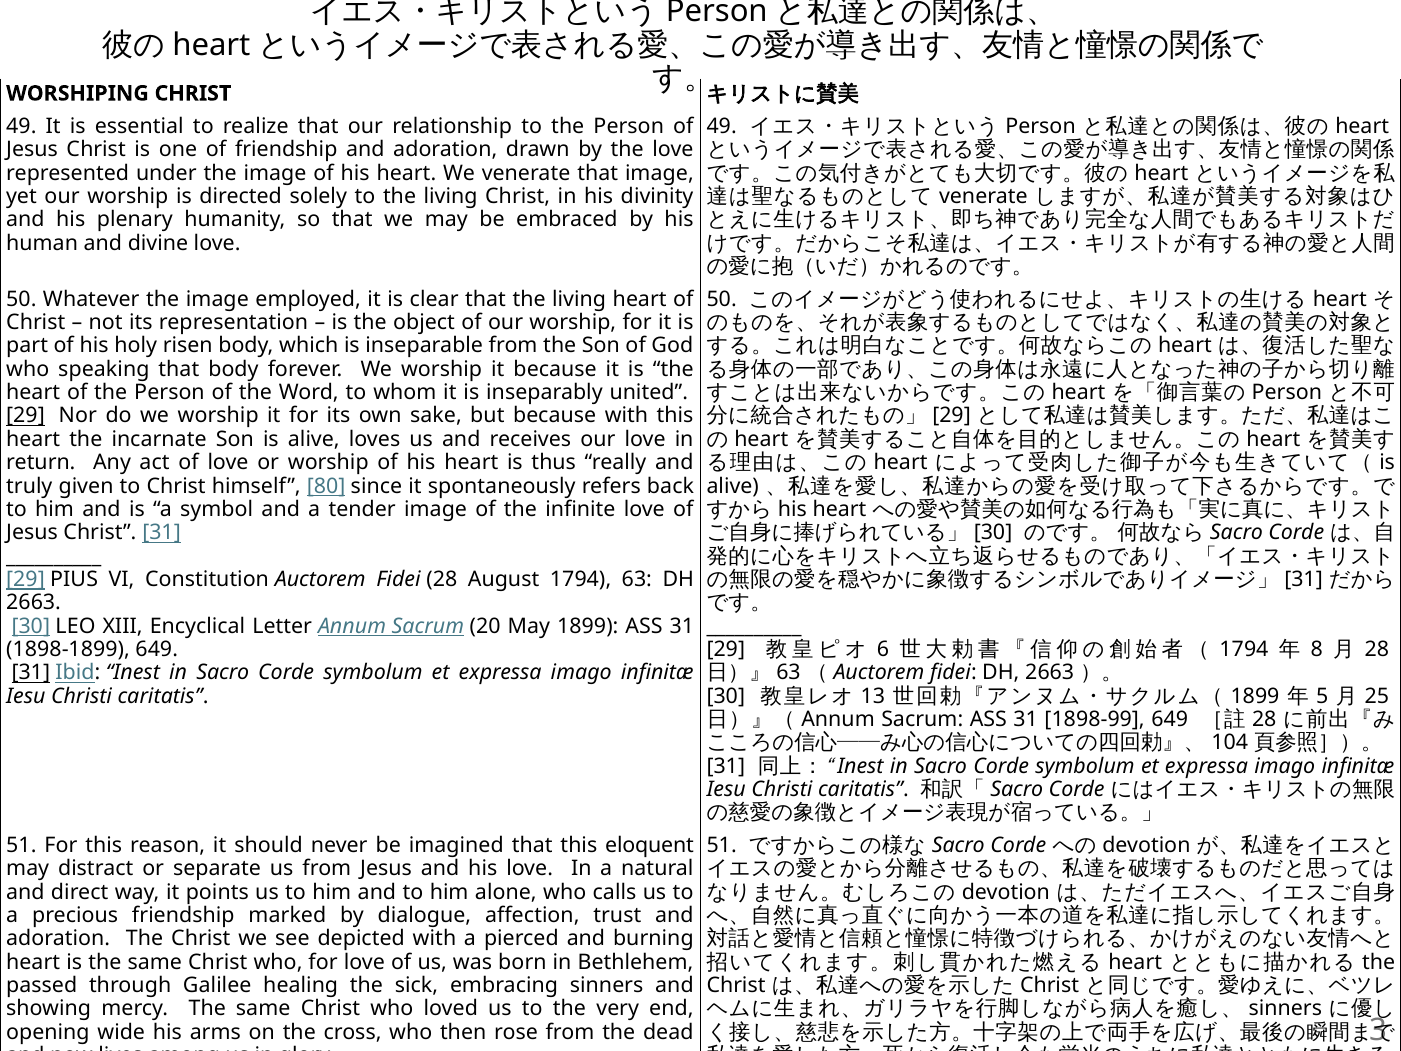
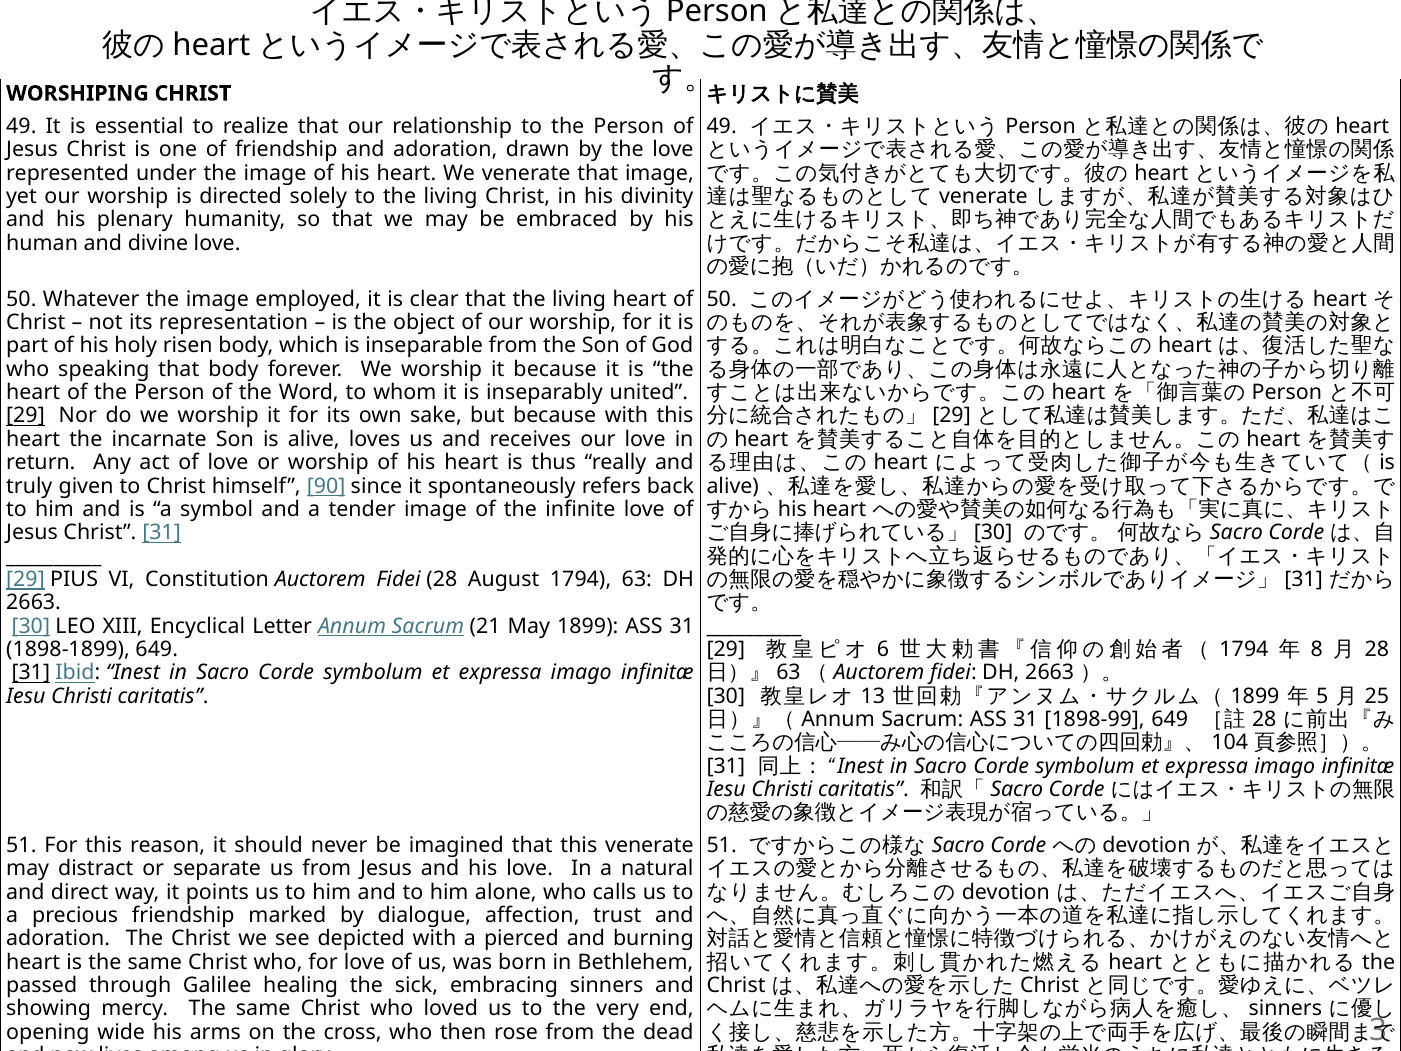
80: 80 -> 90
20: 20 -> 21
this eloquent: eloquent -> venerate
